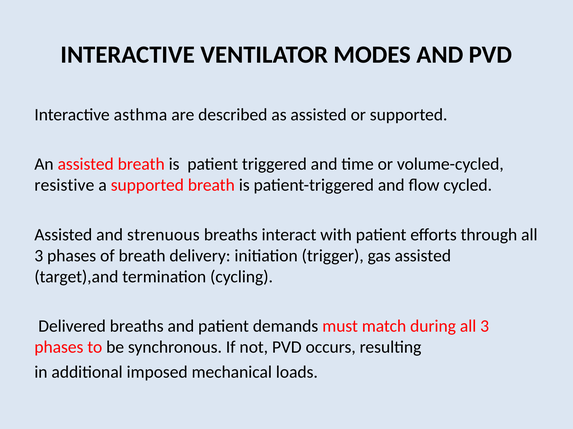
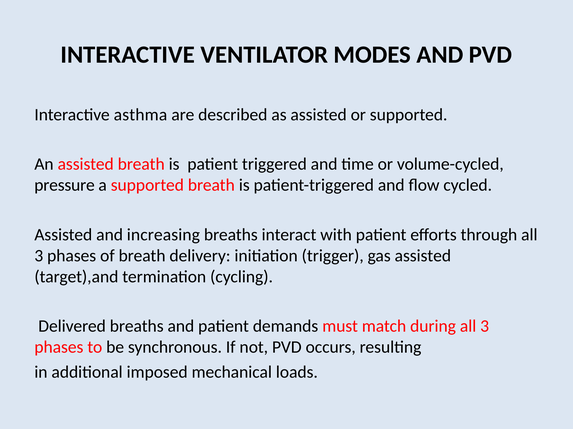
resistive: resistive -> pressure
strenuous: strenuous -> increasing
